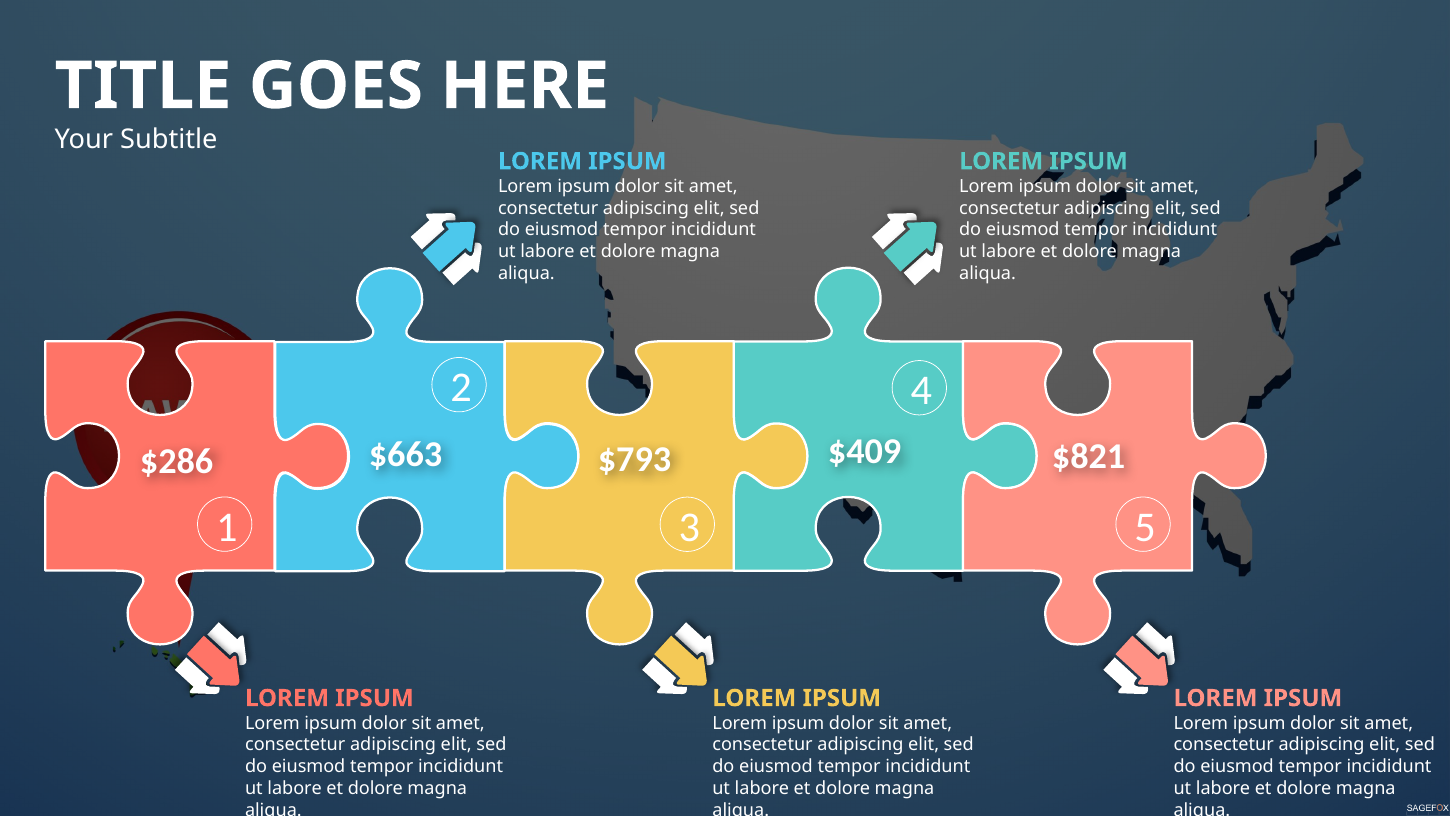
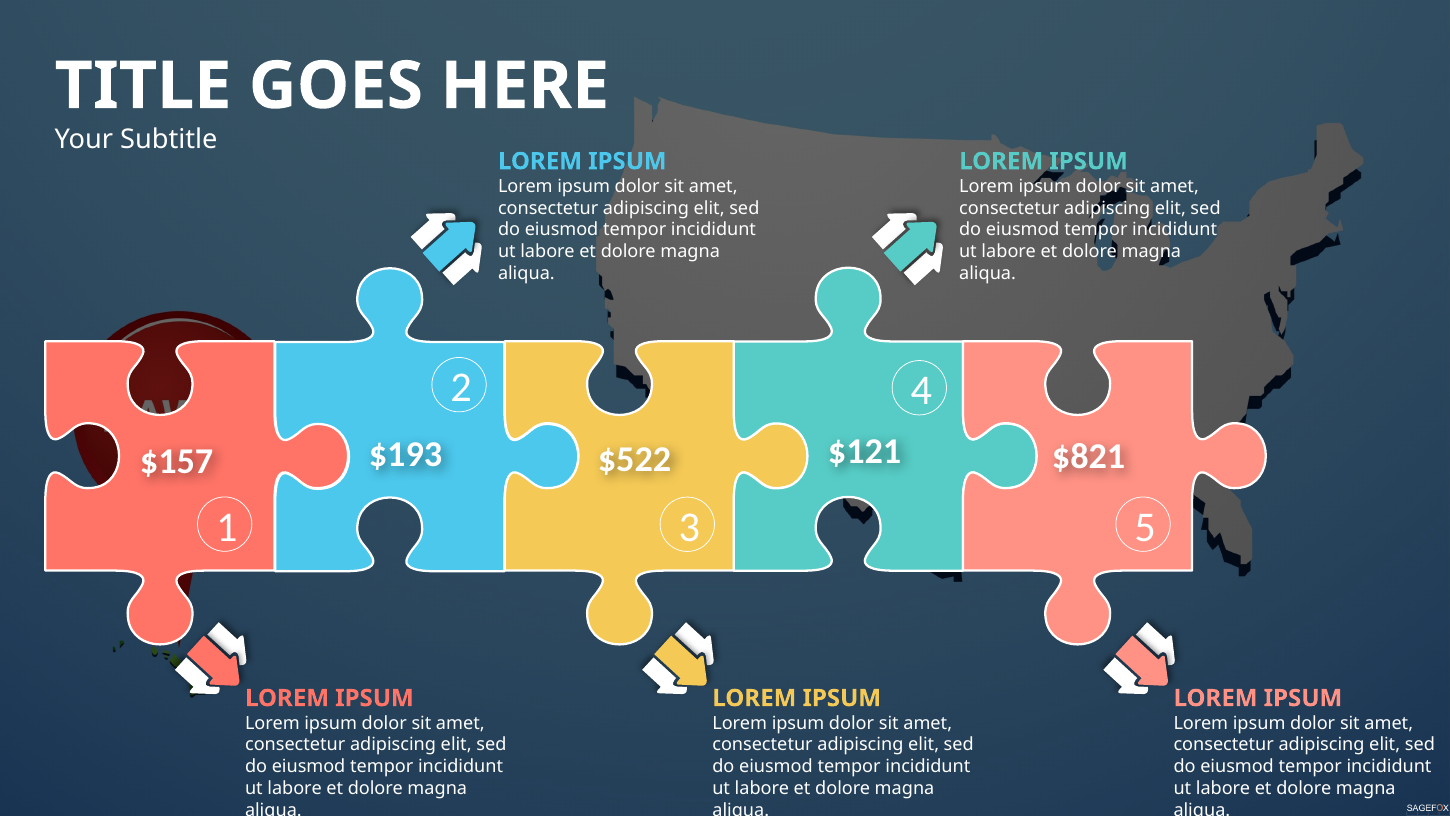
$409: $409 -> $121
$663: $663 -> $193
$793: $793 -> $522
$286: $286 -> $157
